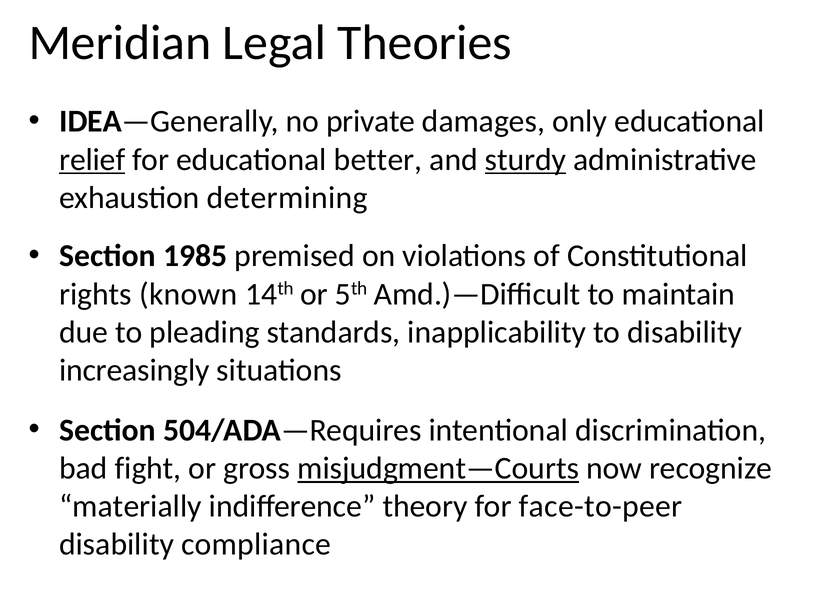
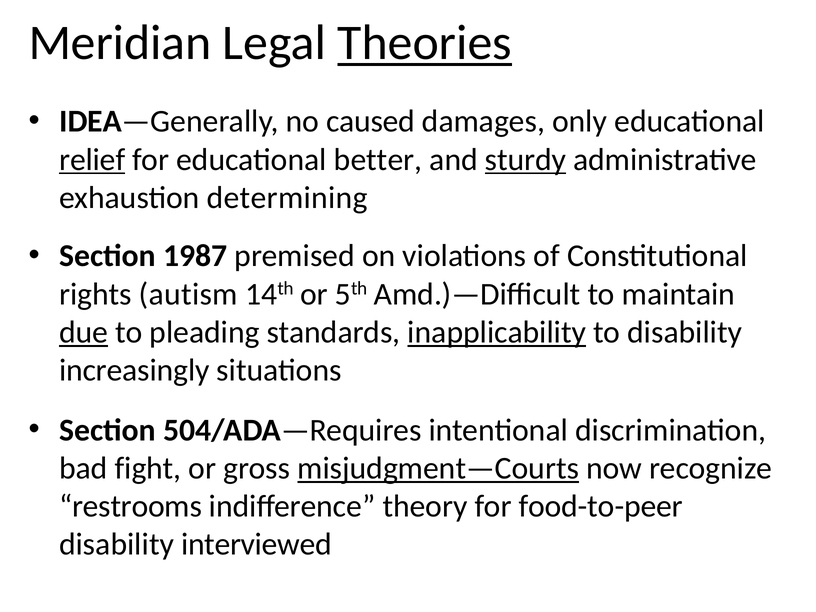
Theories underline: none -> present
private: private -> caused
1985: 1985 -> 1987
known: known -> autism
due underline: none -> present
inapplicability underline: none -> present
materially: materially -> restrooms
face-to-peer: face-to-peer -> food-to-peer
compliance: compliance -> interviewed
